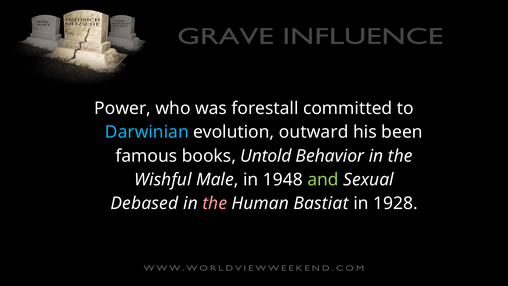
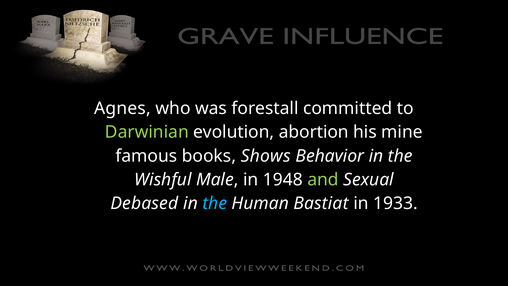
Power: Power -> Agnes
Darwinian colour: light blue -> light green
outward: outward -> abortion
been: been -> mine
Untold: Untold -> Shows
the at (215, 203) colour: pink -> light blue
1928: 1928 -> 1933
